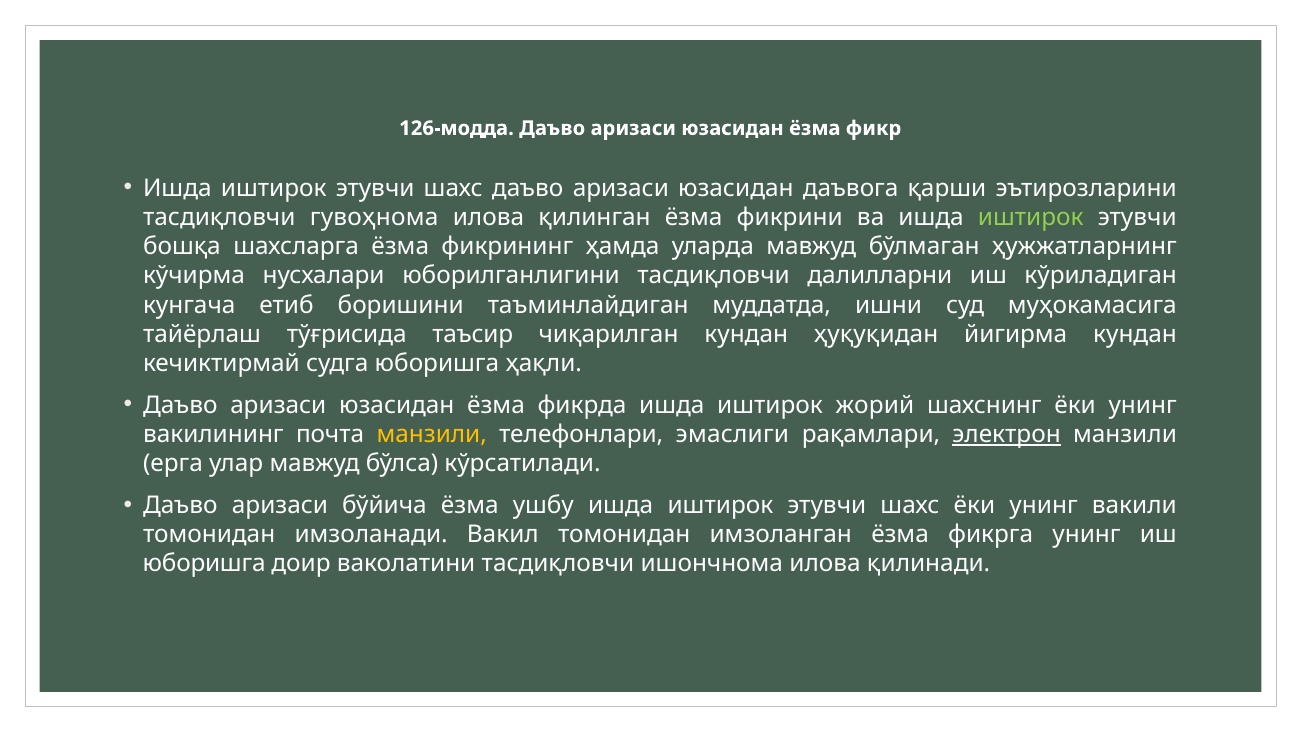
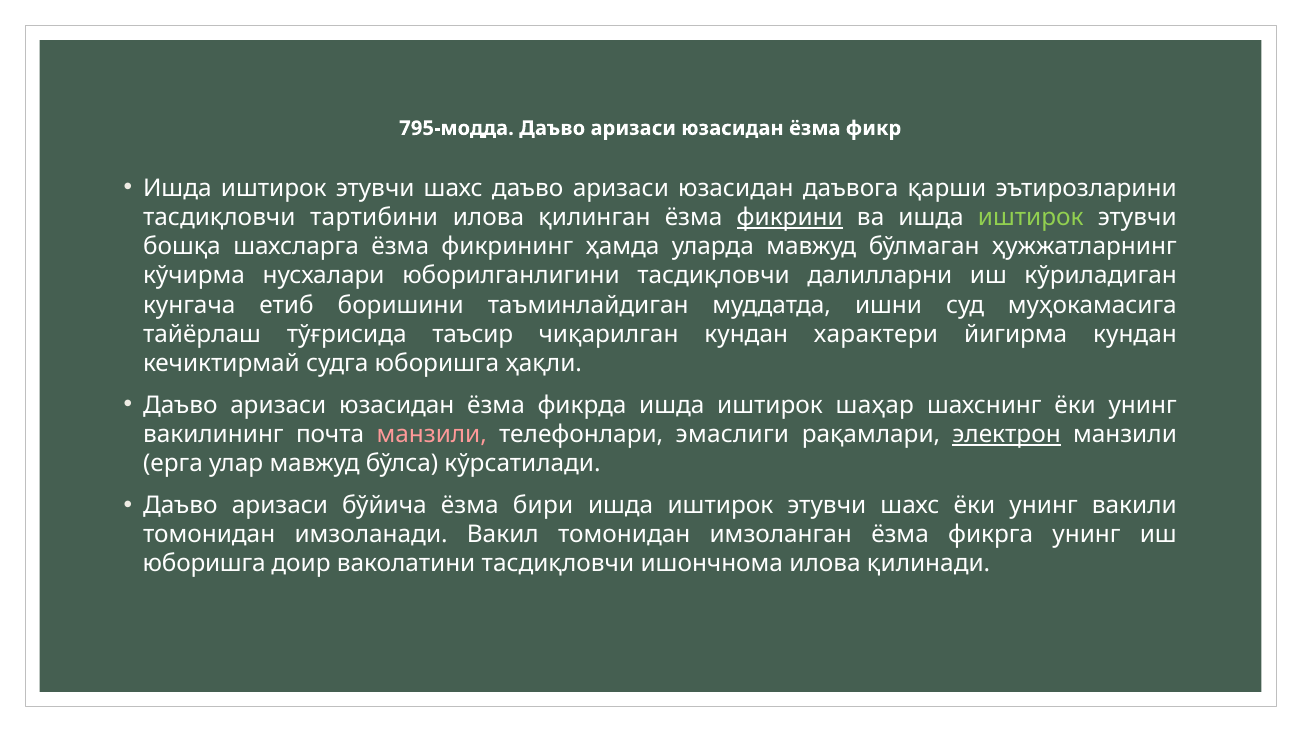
126-модда: 126-модда -> 795-модда
гувоҳнома: гувоҳнома -> тартибини
фикрини underline: none -> present
ҳуқуқидан: ҳуқуқидан -> характери
жорий: жорий -> шаҳар
манзили at (432, 434) colour: yellow -> pink
ушбу: ушбу -> бири
